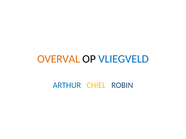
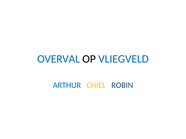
OVERVAL colour: orange -> blue
